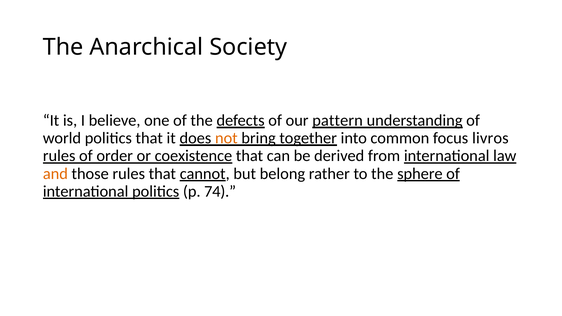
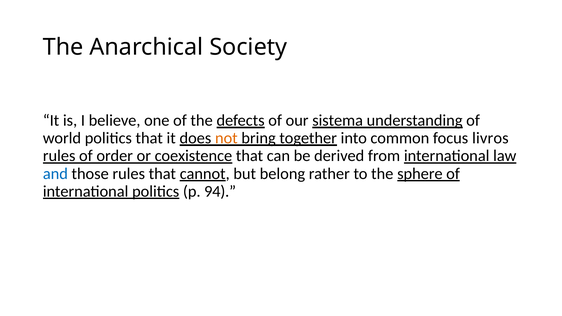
pattern: pattern -> sistema
and colour: orange -> blue
74: 74 -> 94
